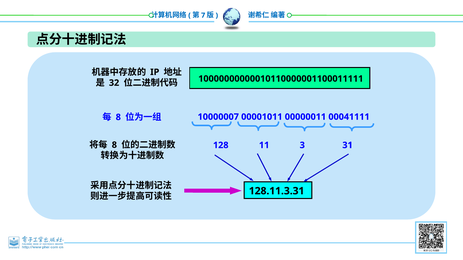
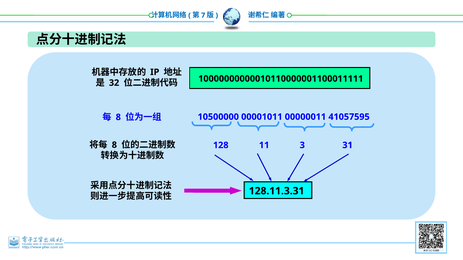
10000007: 10000007 -> 10500000
00041111: 00041111 -> 41057595
